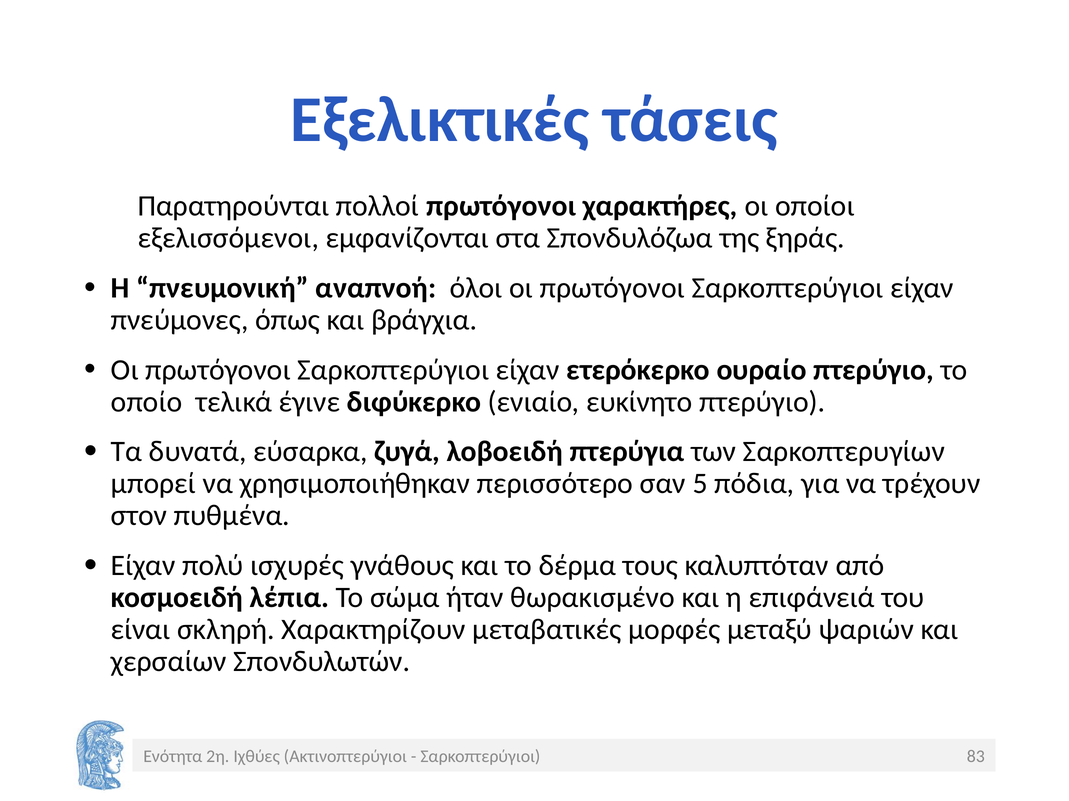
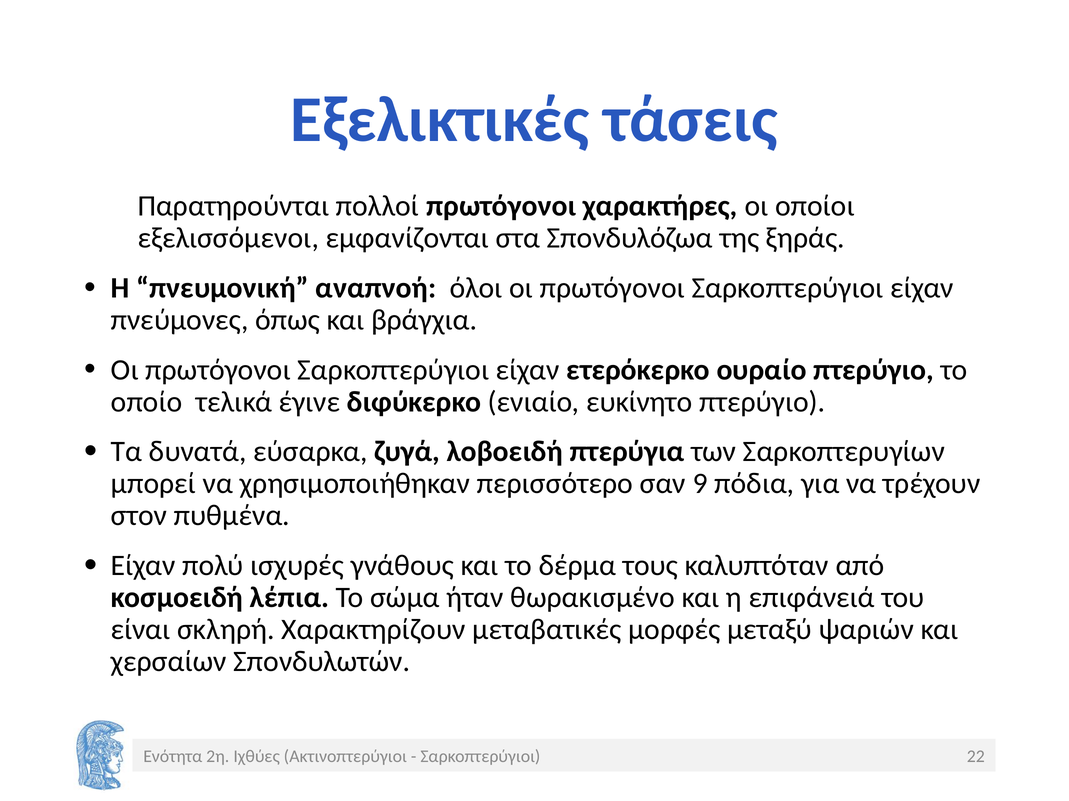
5: 5 -> 9
83: 83 -> 22
